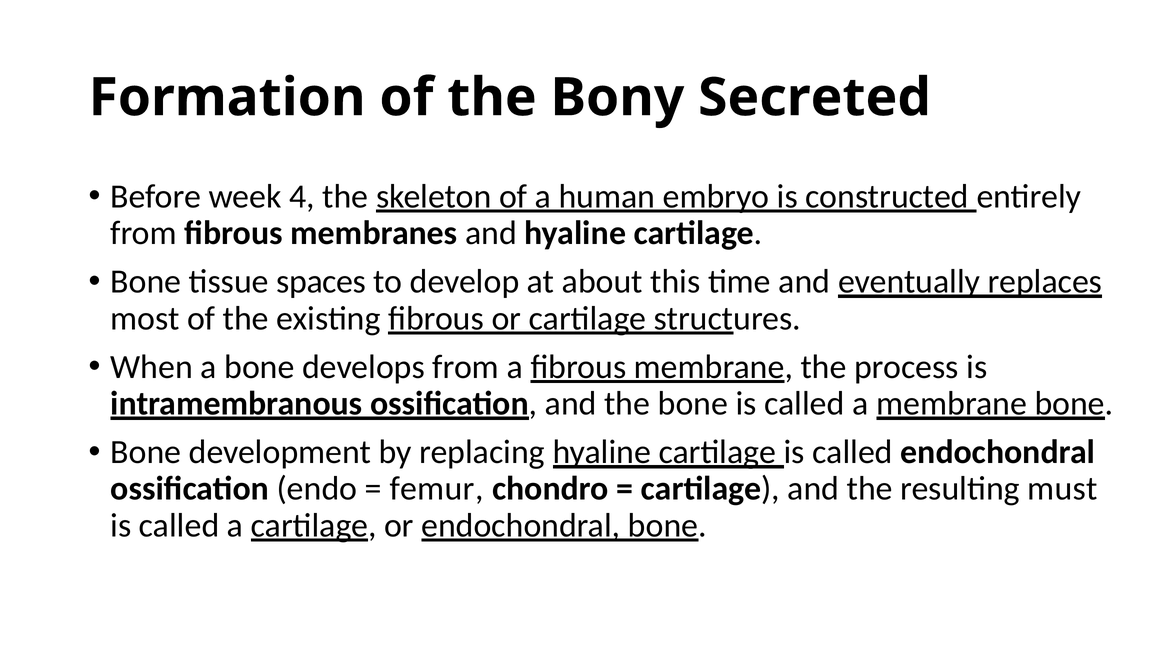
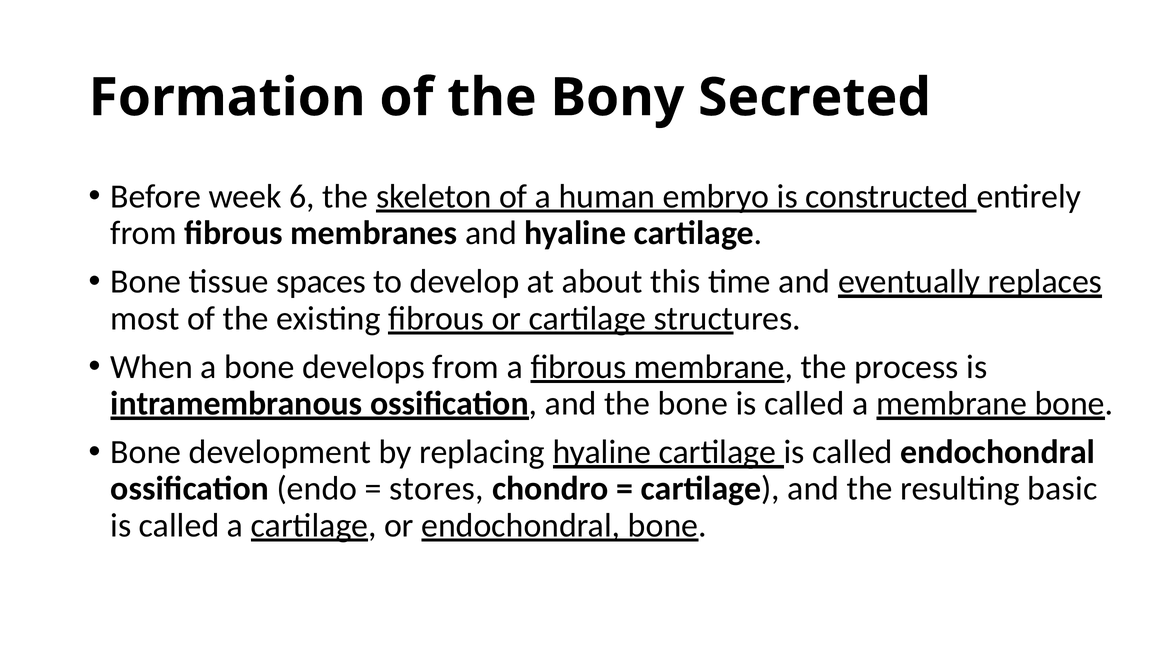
4: 4 -> 6
femur: femur -> stores
must: must -> basic
